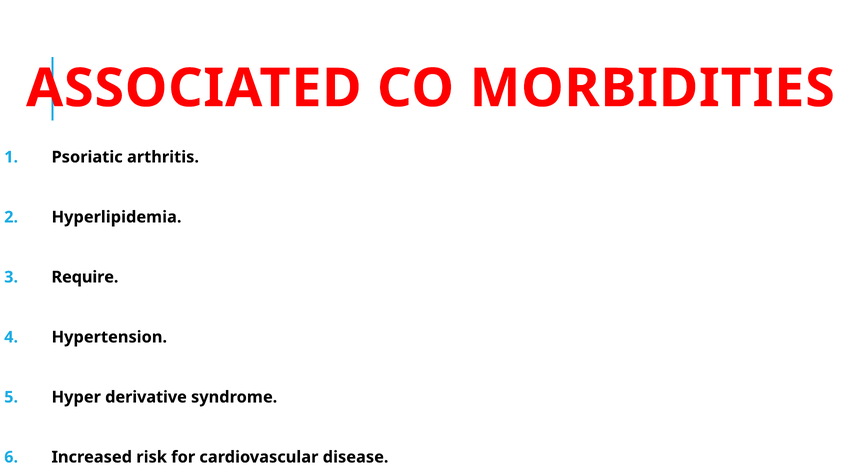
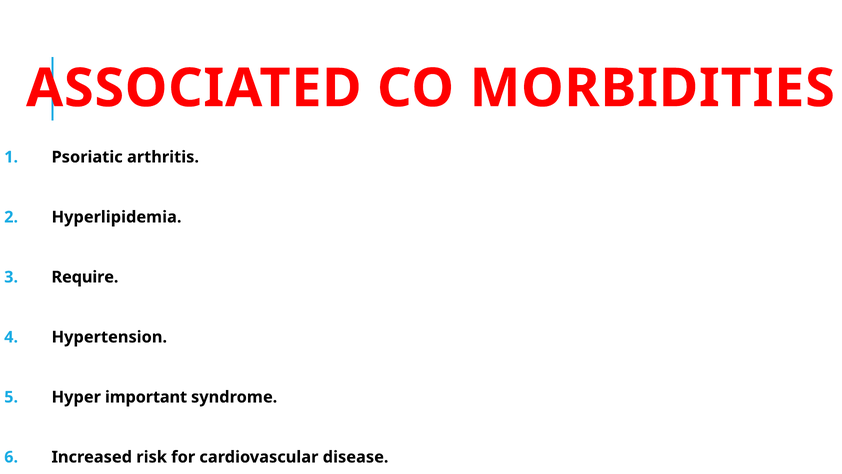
derivative: derivative -> important
